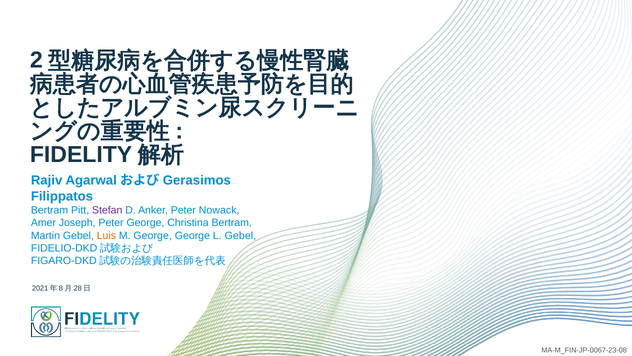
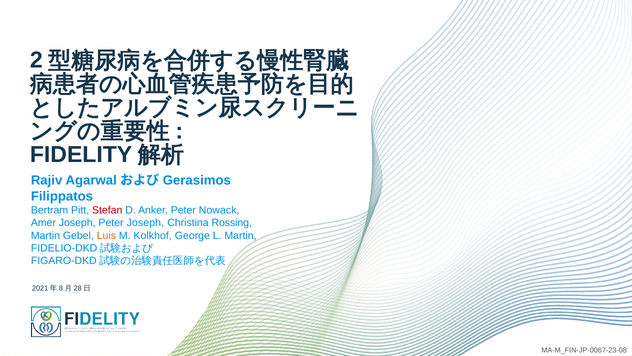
Stefan colour: purple -> red
Peter George: George -> Joseph
Christina Bertram: Bertram -> Rossing
M George: George -> Kolkhof
L Gebel: Gebel -> Martin
